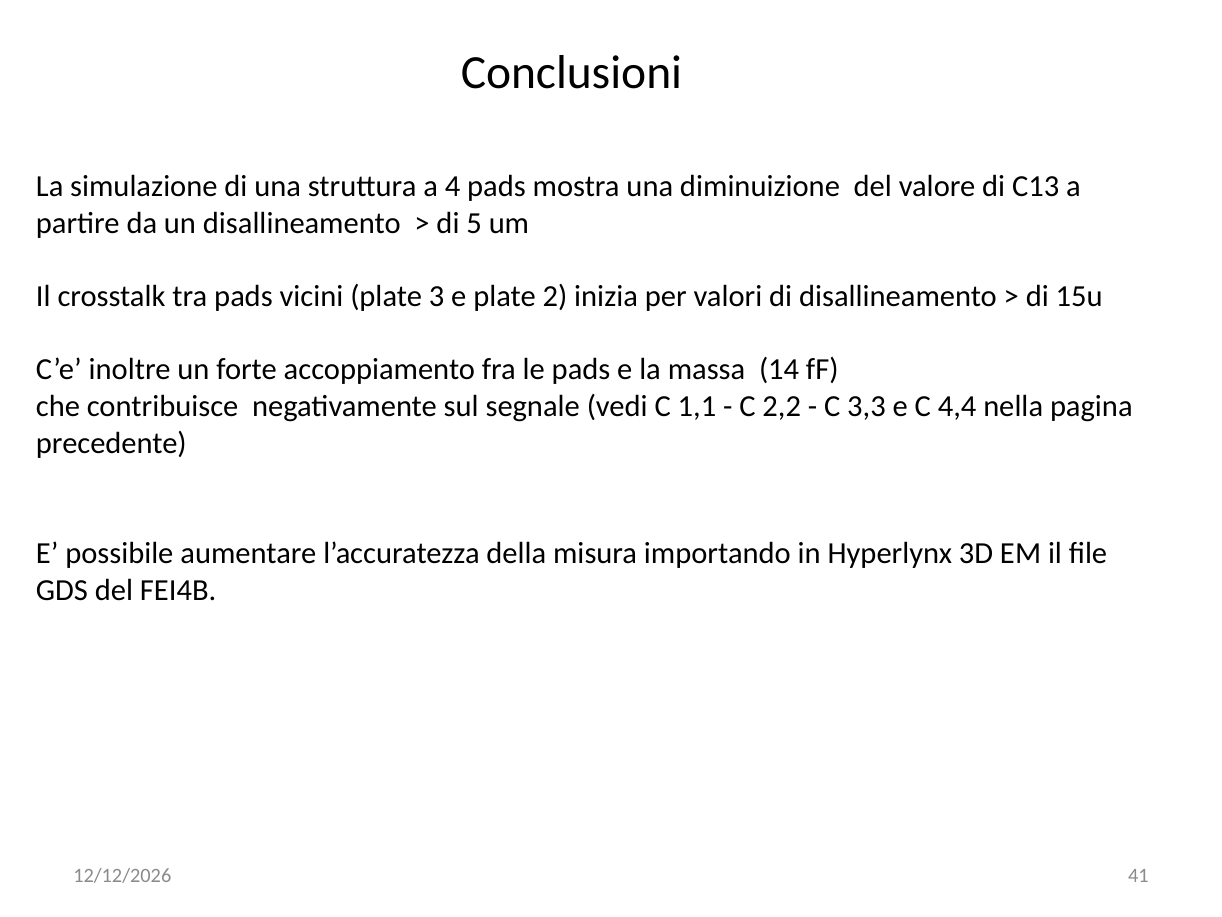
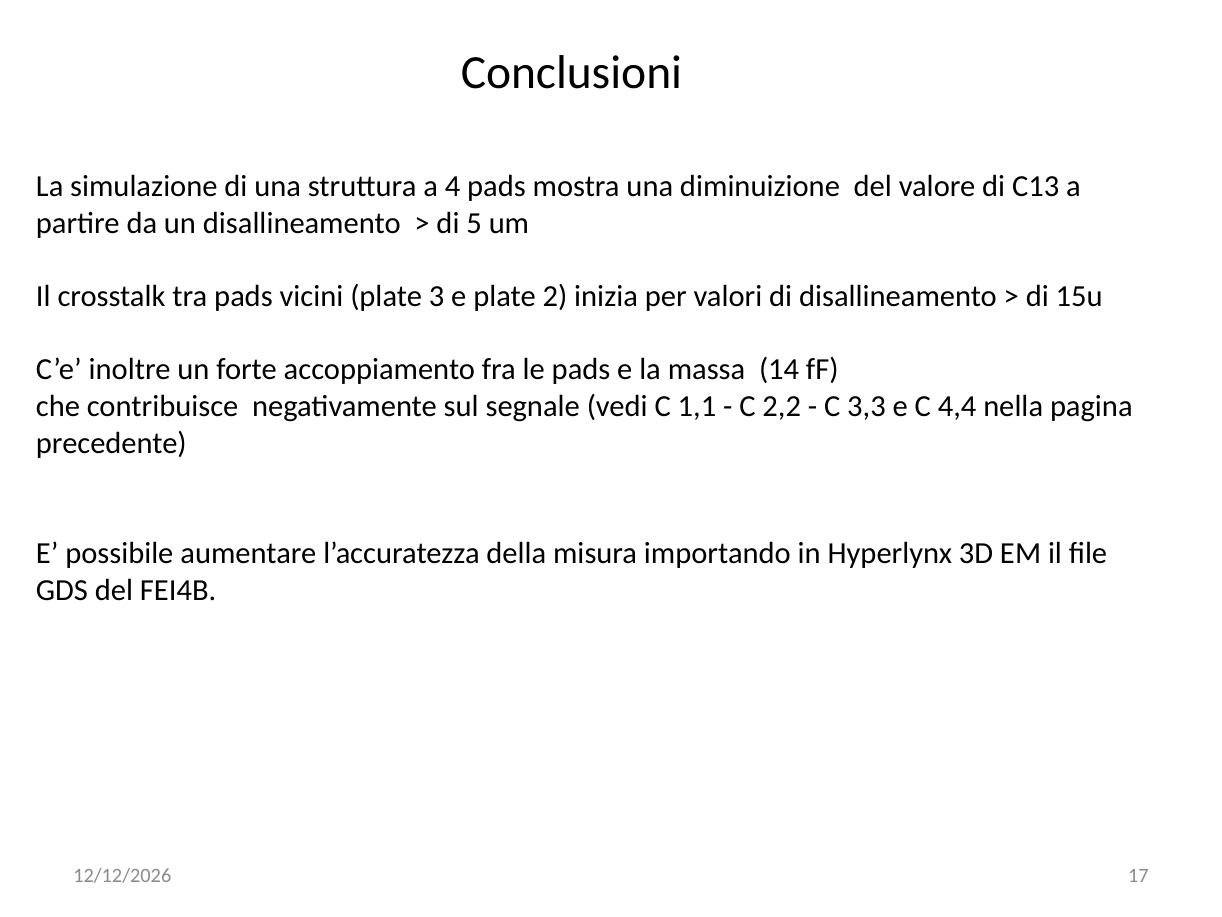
41: 41 -> 17
